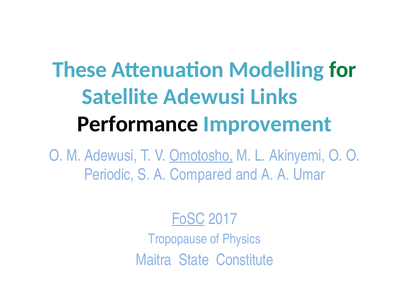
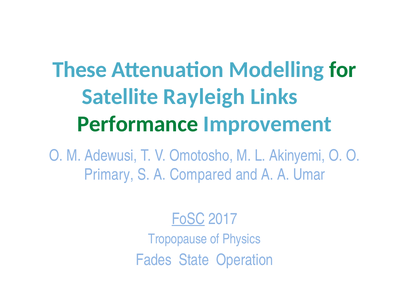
Satellite Adewusi: Adewusi -> Rayleigh
Performance colour: black -> green
Omotosho underline: present -> none
Periodic: Periodic -> Primary
Maitra: Maitra -> Fades
Constitute: Constitute -> Operation
